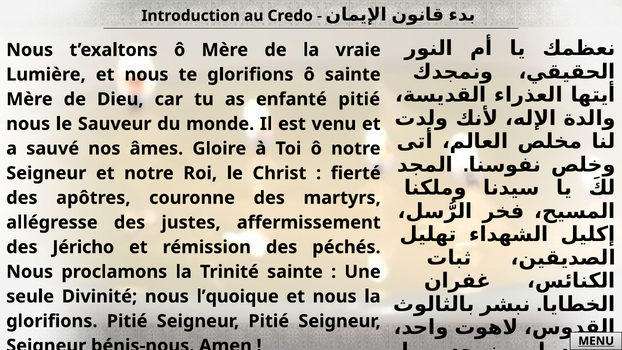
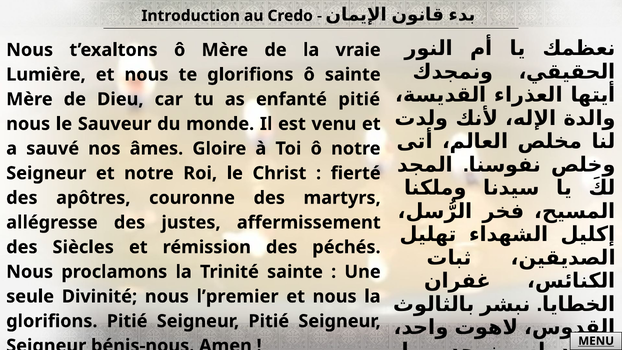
Jéricho: Jéricho -> Siècles
l’quoique: l’quoique -> l’premier
